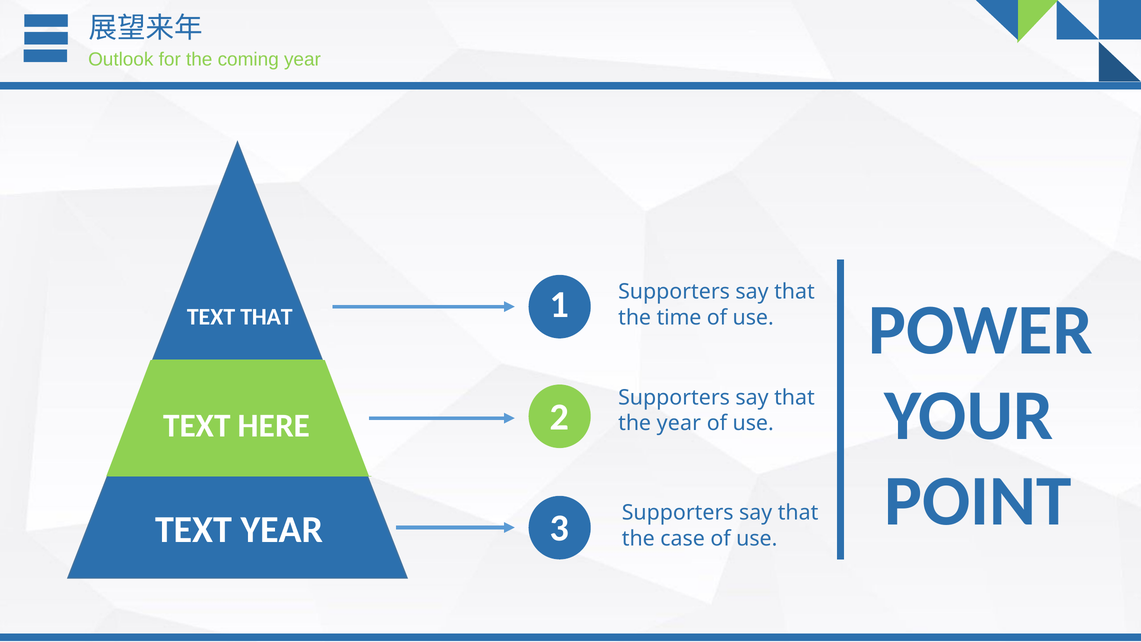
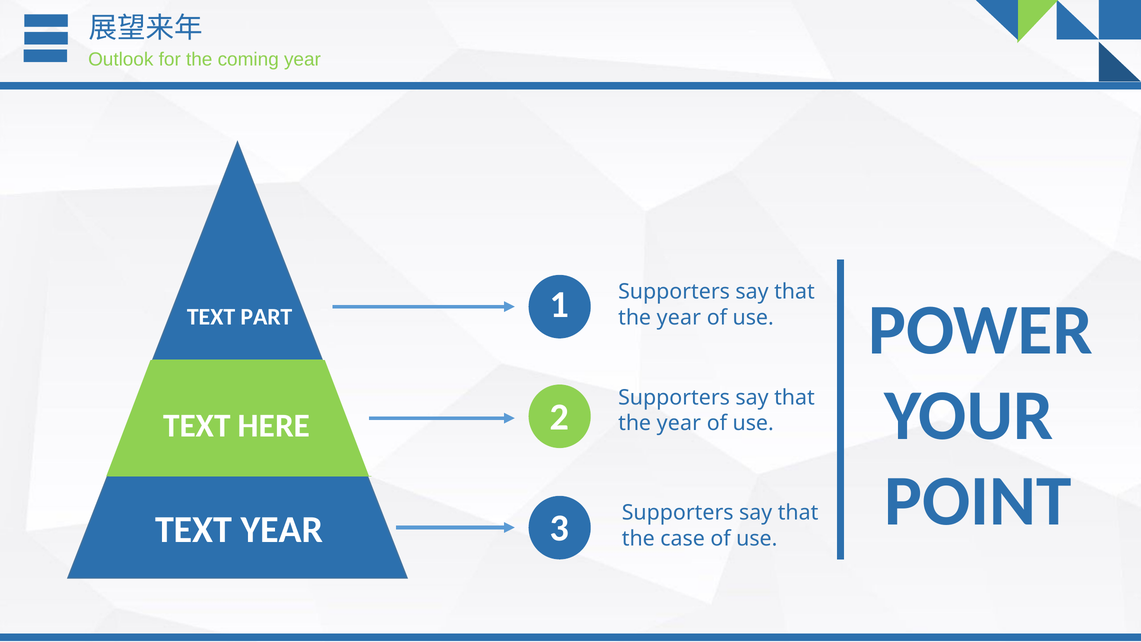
TEXT THAT: THAT -> PART
time at (679, 318): time -> year
